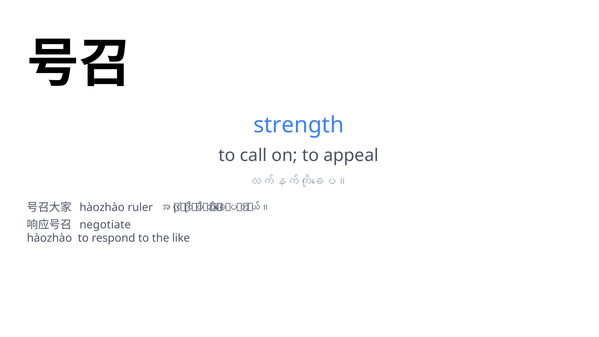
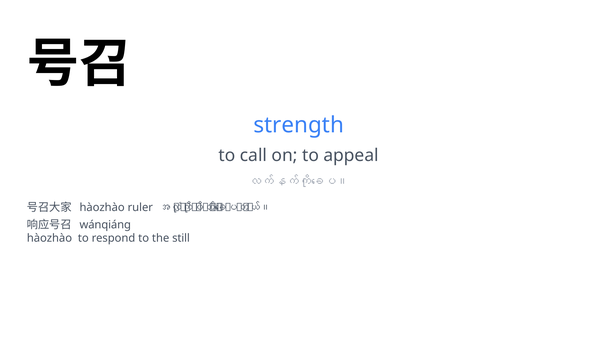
negotiate: negotiate -> wánqiáng
like: like -> still
